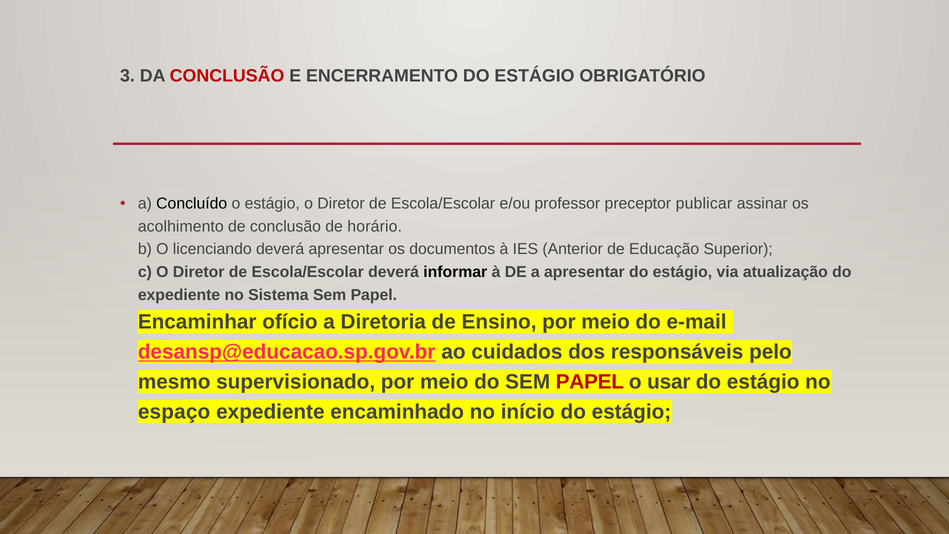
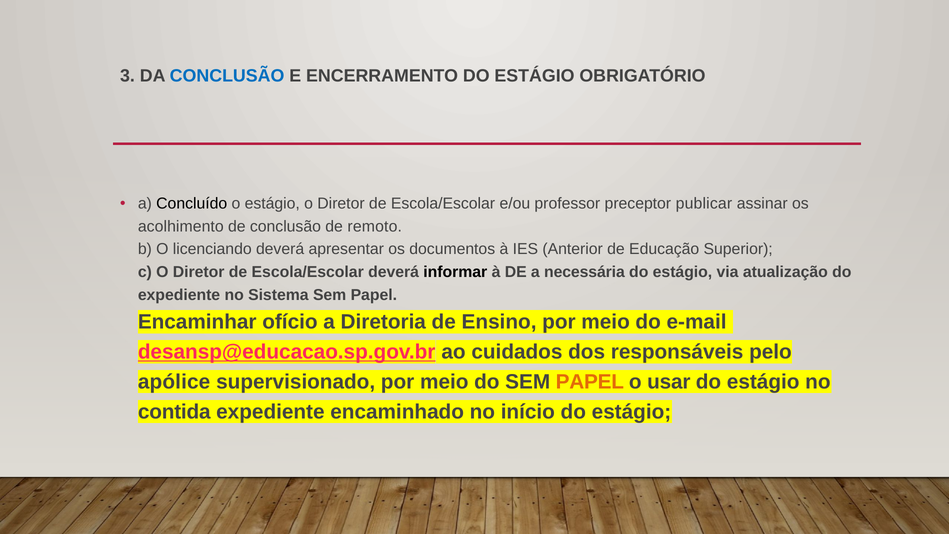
CONCLUSÃO at (227, 76) colour: red -> blue
horário: horário -> remoto
a apresentar: apresentar -> necessária
mesmo: mesmo -> apólice
PAPEL at (590, 382) colour: red -> orange
espaço: espaço -> contida
